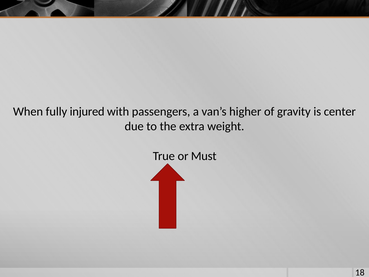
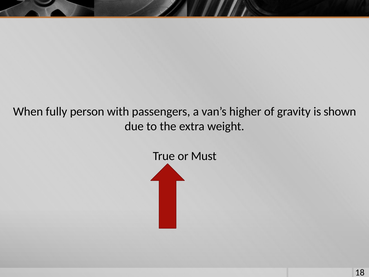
injured: injured -> person
center: center -> shown
